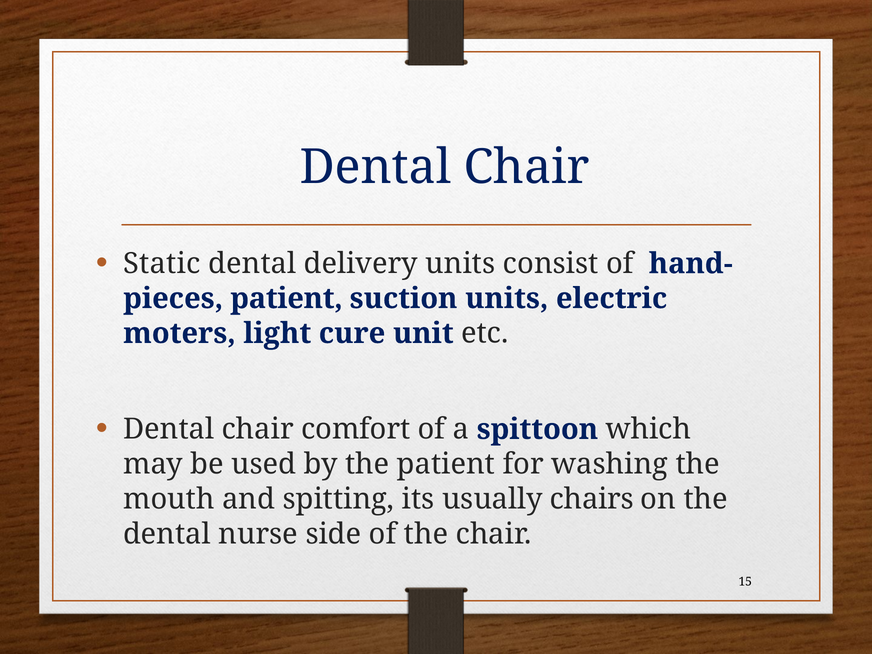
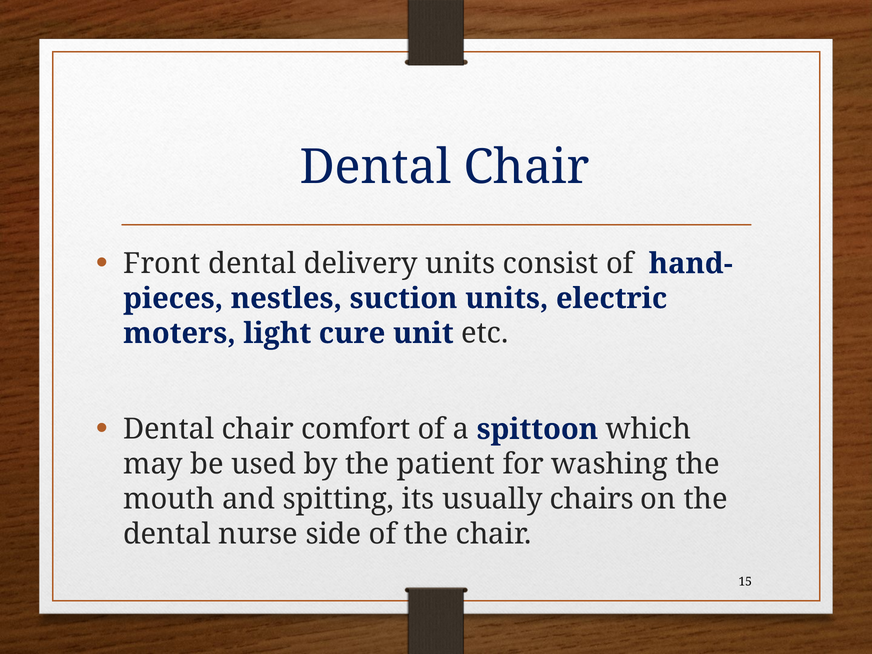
Static: Static -> Front
patient at (287, 299): patient -> nestles
